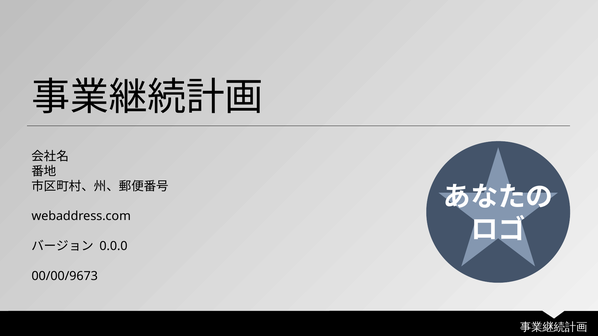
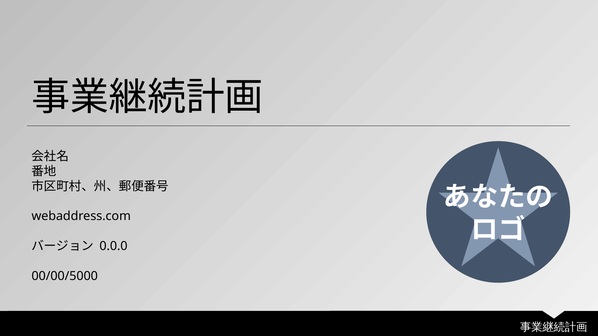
00/00/9673: 00/00/9673 -> 00/00/5000
